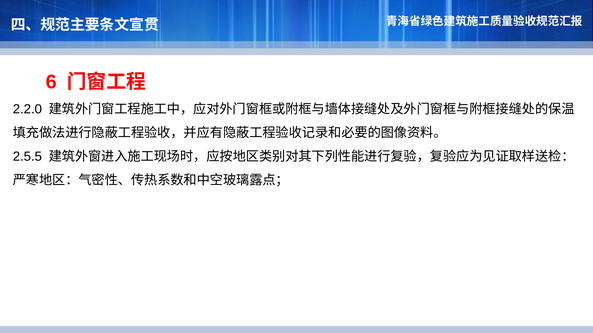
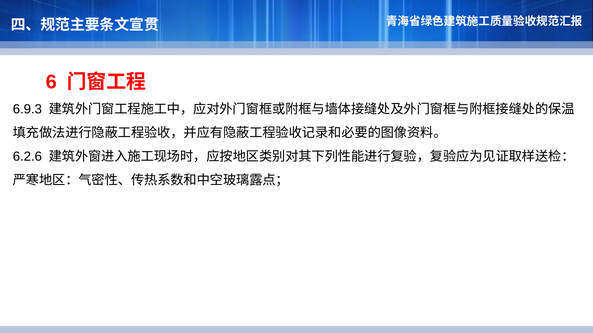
2.2.0: 2.2.0 -> 6.9.3
2.5.5: 2.5.5 -> 6.2.6
